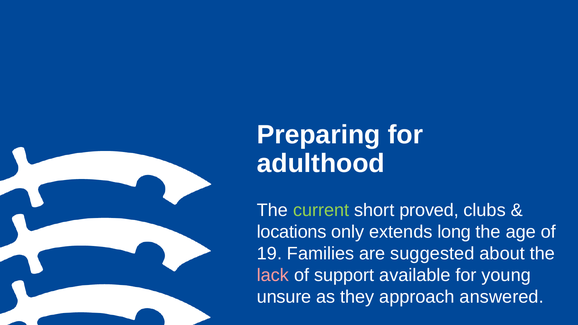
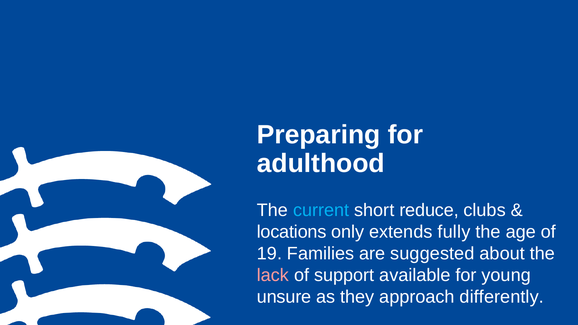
current colour: light green -> light blue
proved: proved -> reduce
long: long -> fully
answered: answered -> differently
